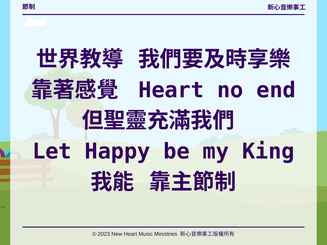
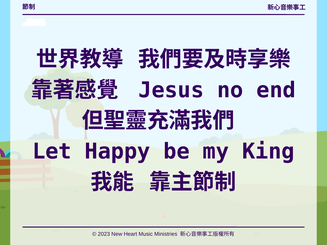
Heart at (171, 90): Heart -> Jesus
